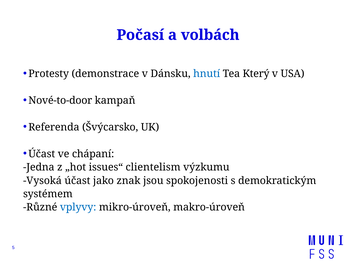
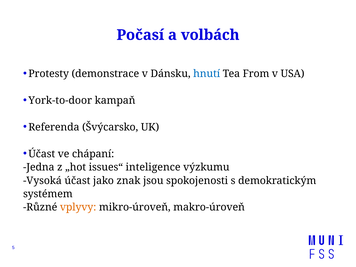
Který: Který -> From
Nové-to-door: Nové-to-door -> York-to-door
clientelism: clientelism -> inteligence
vplyvy colour: blue -> orange
